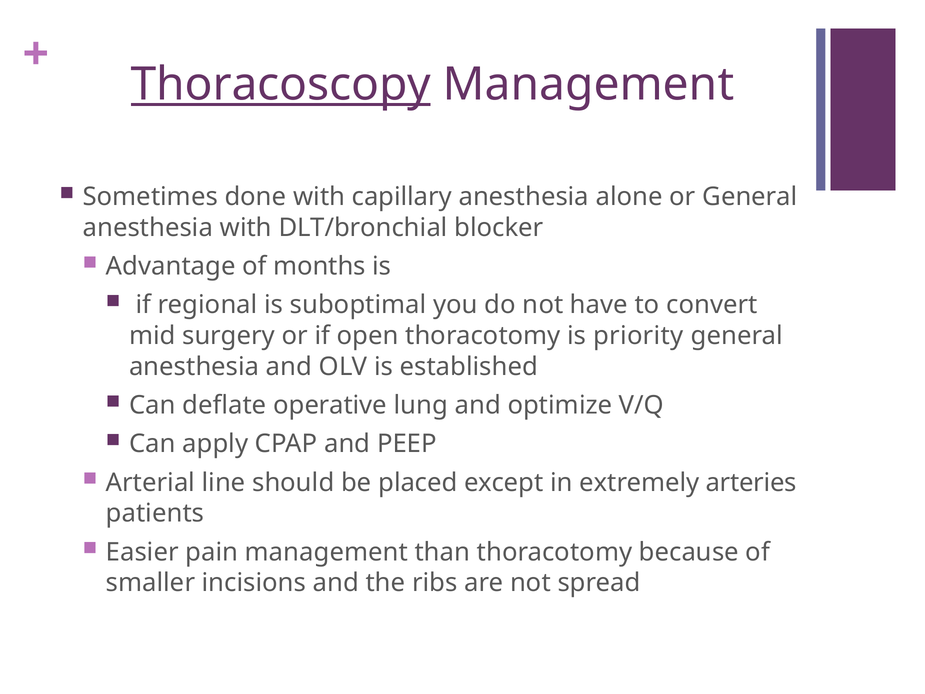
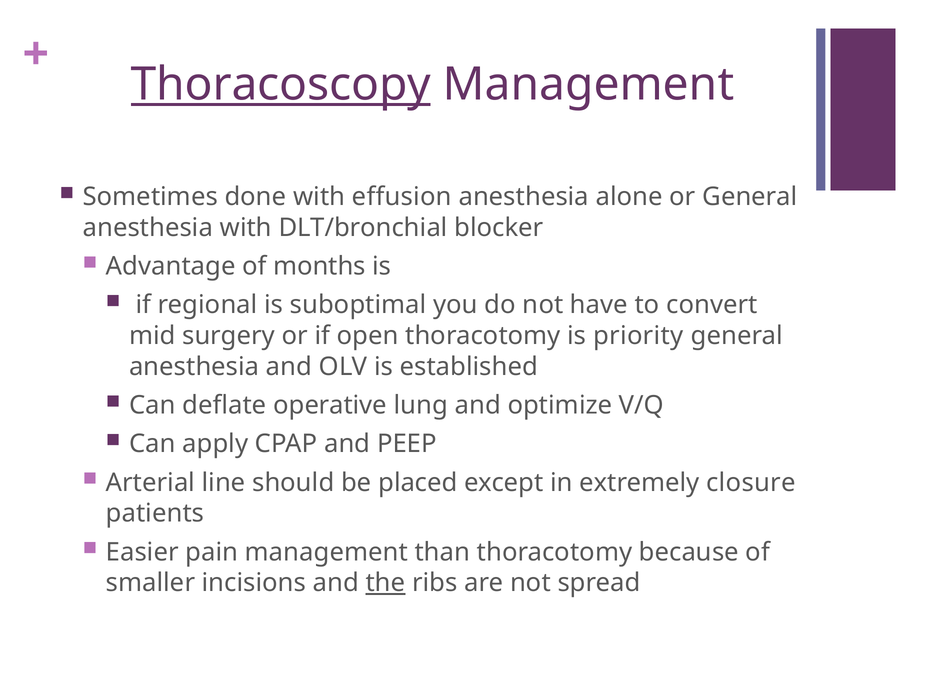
capillary: capillary -> effusion
arteries: arteries -> closure
the underline: none -> present
